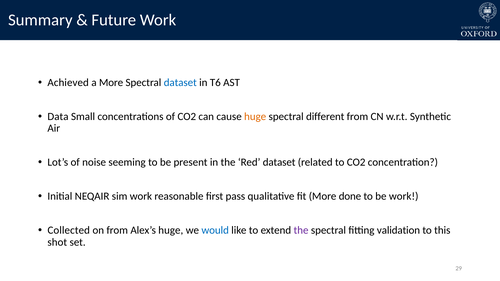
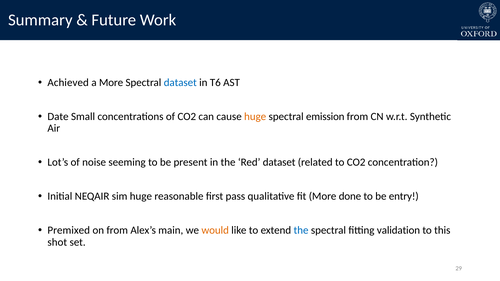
Data: Data -> Date
different: different -> emission
sim work: work -> huge
be work: work -> entry
Collected: Collected -> Premixed
Alex’s huge: huge -> main
would colour: blue -> orange
the at (301, 231) colour: purple -> blue
